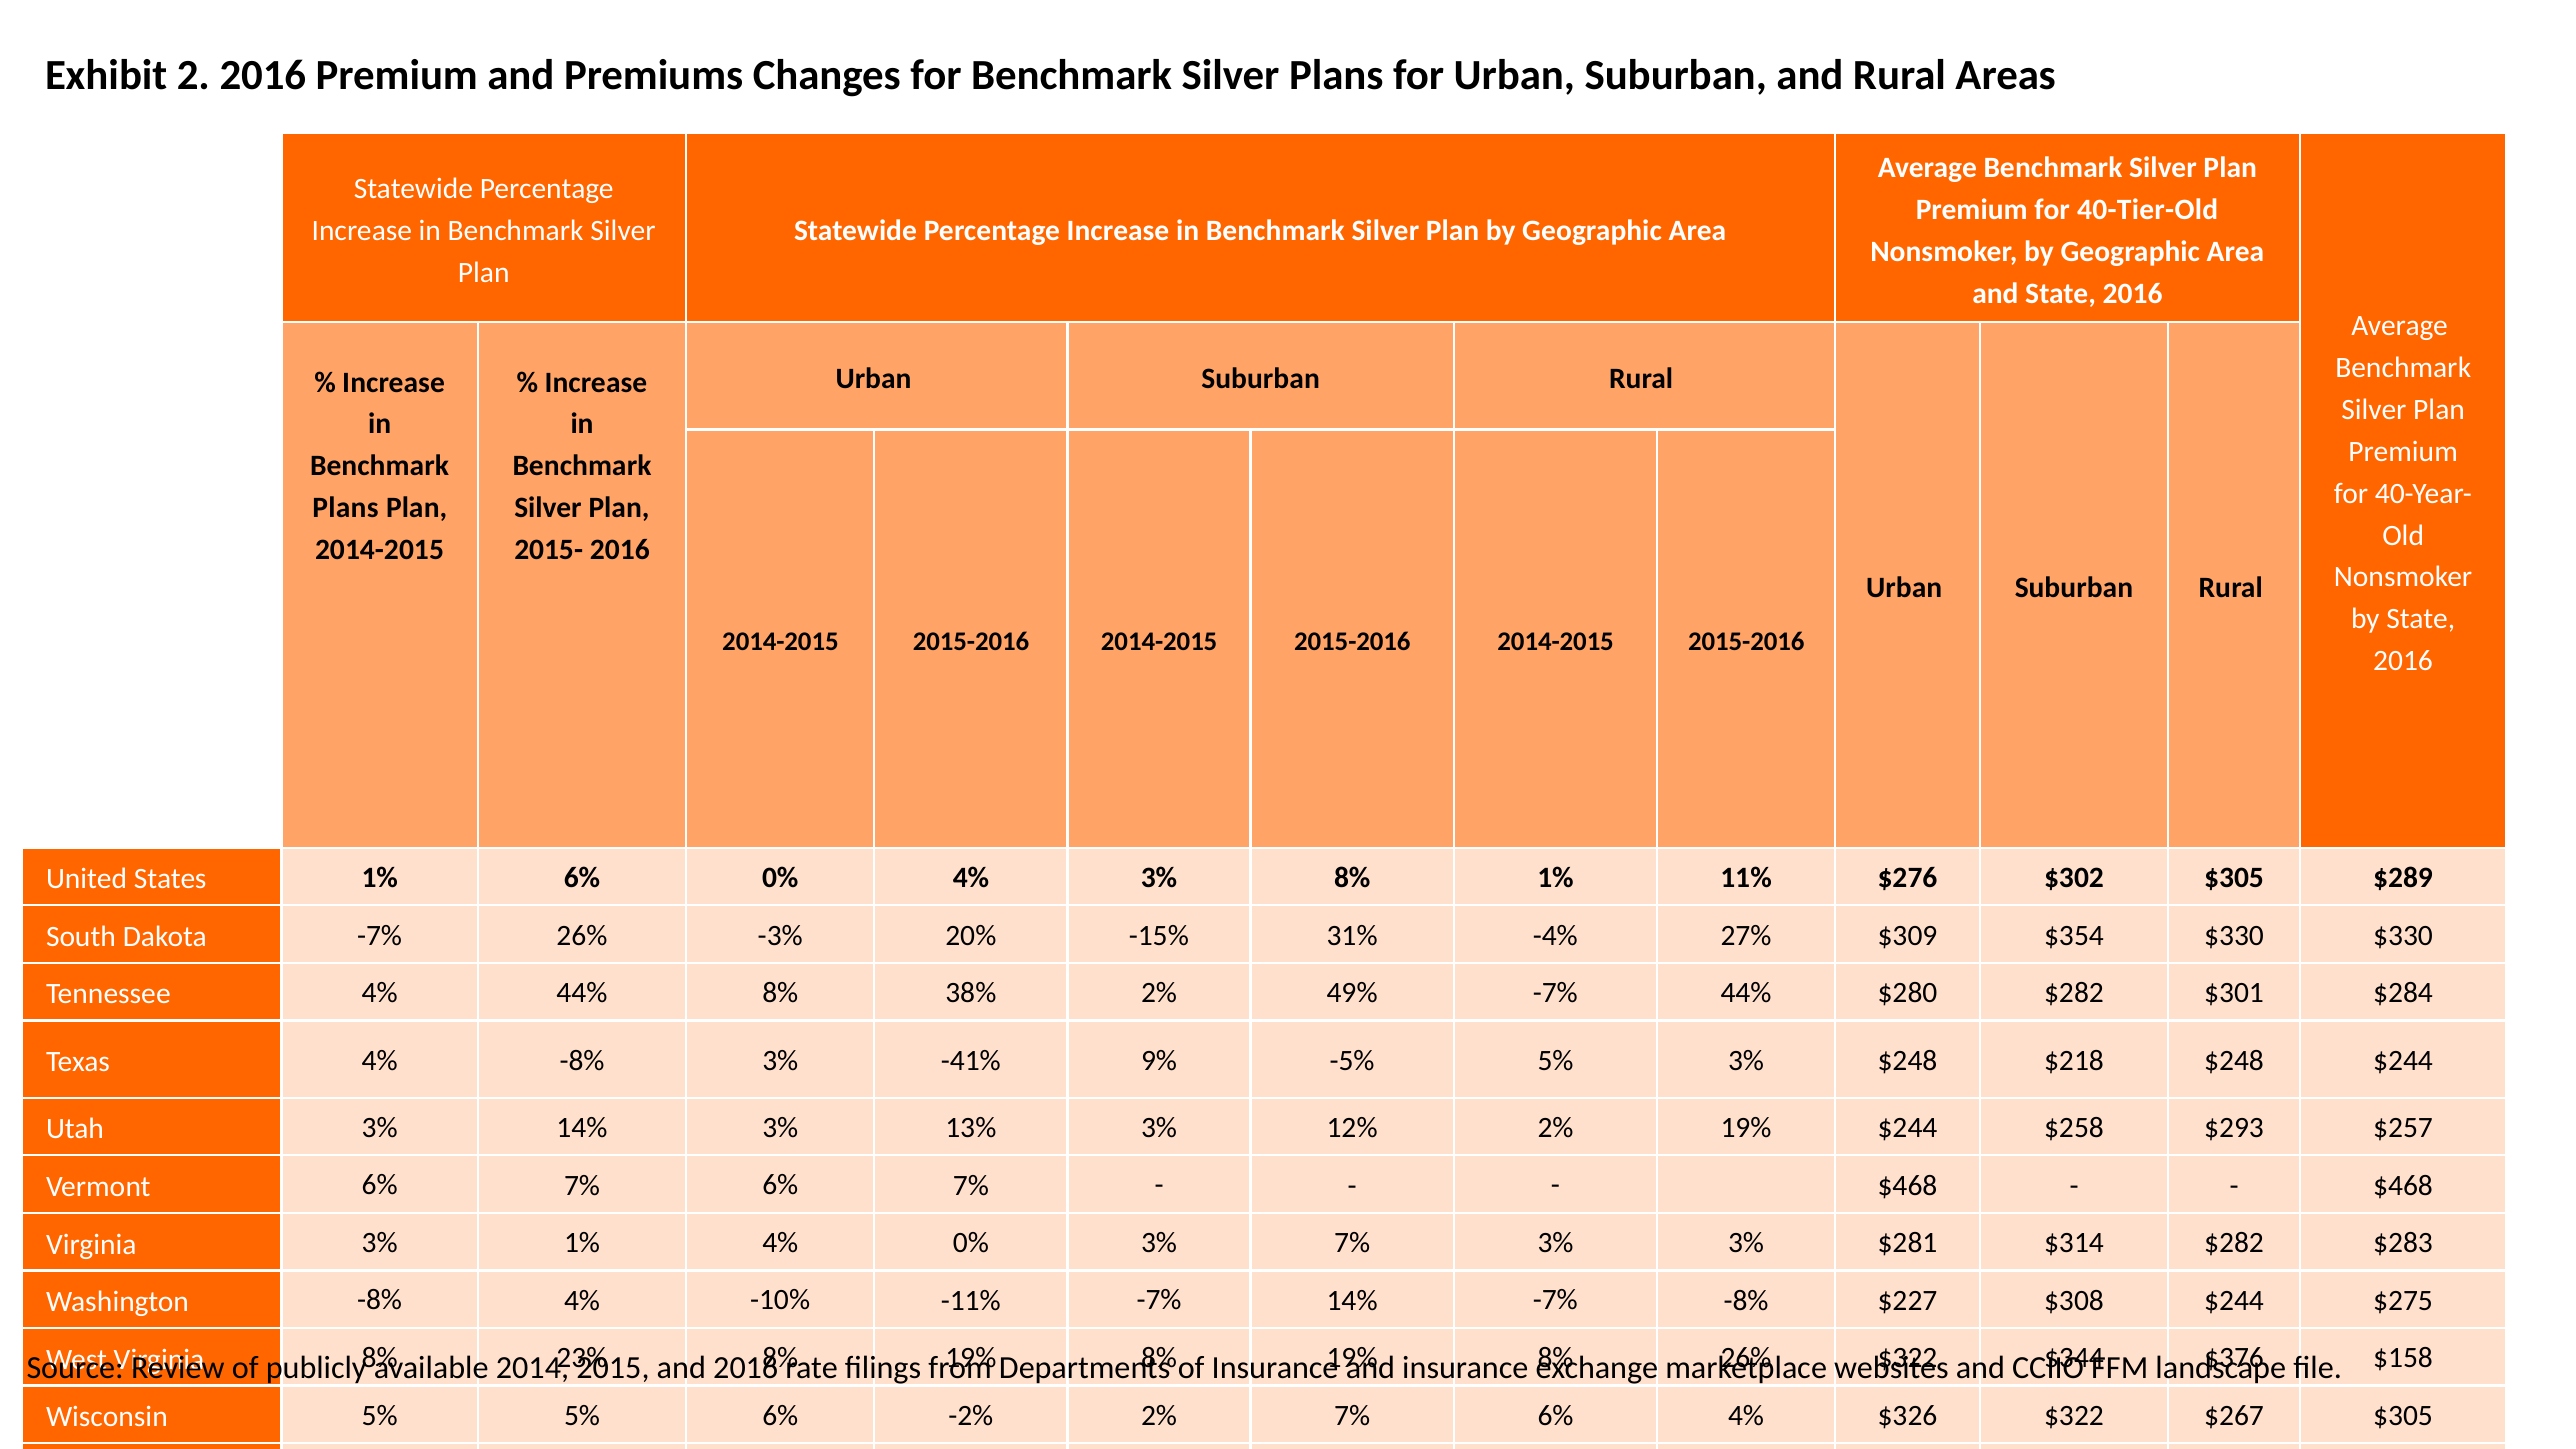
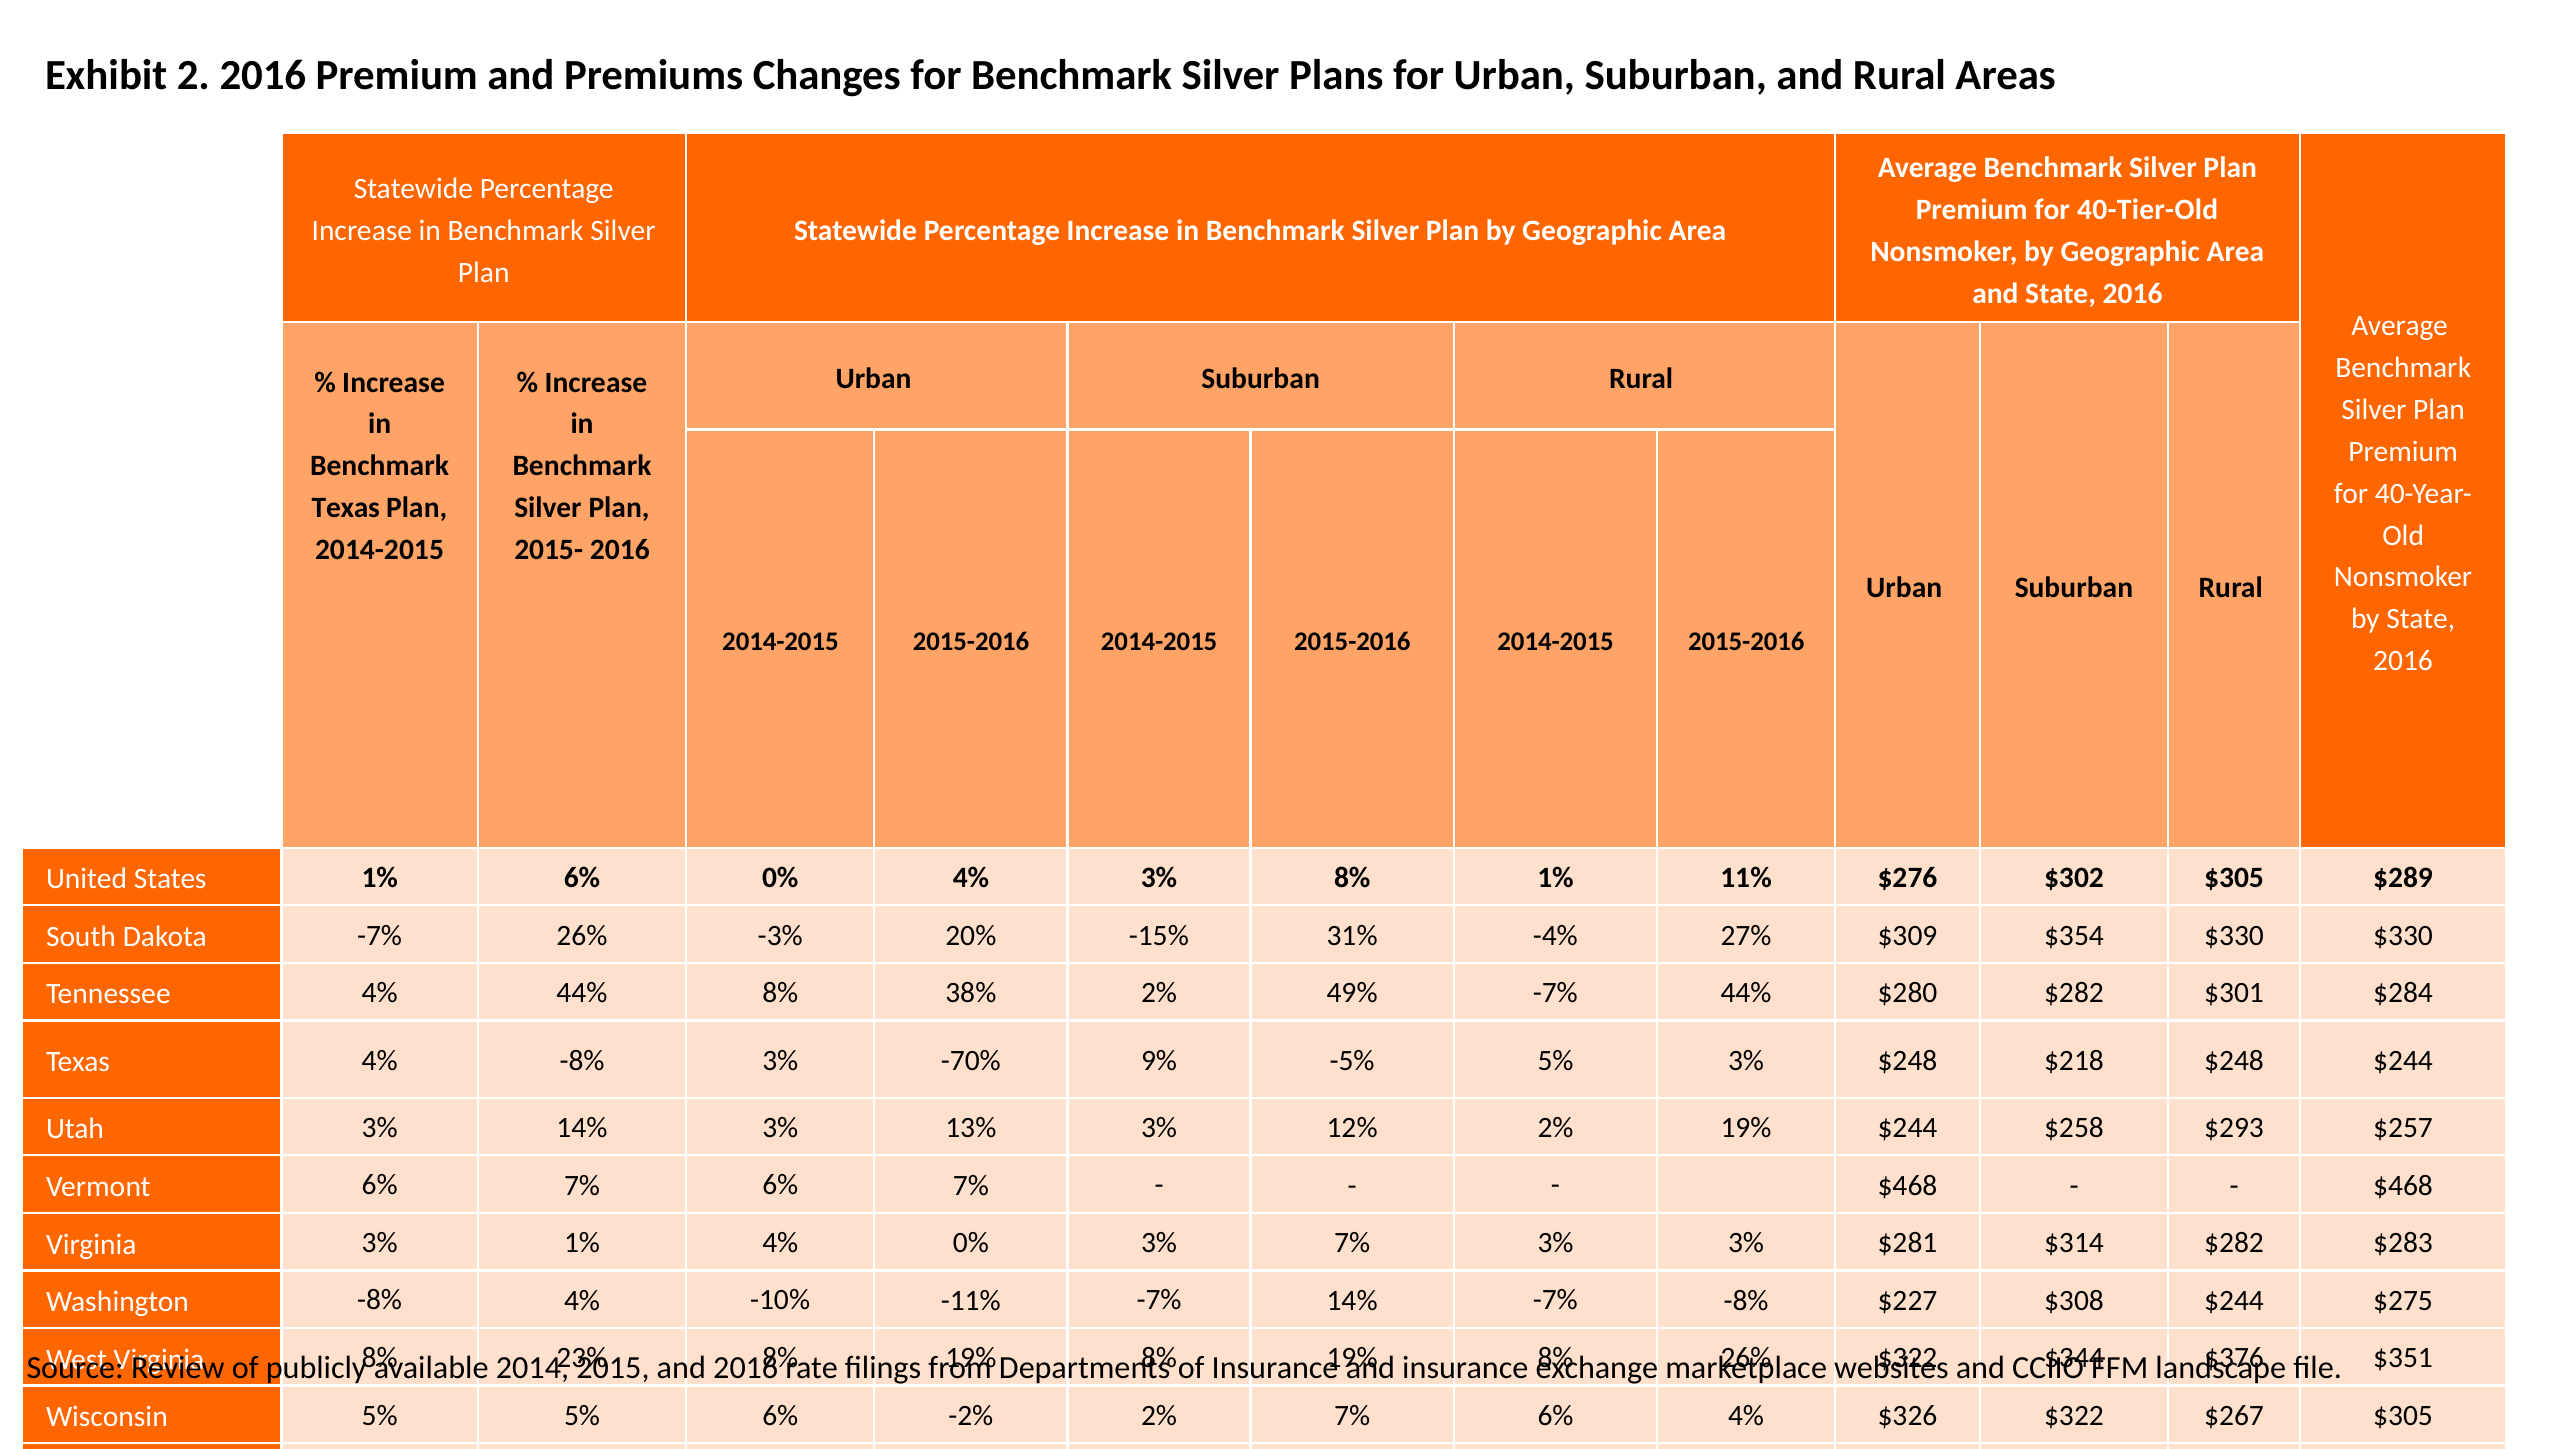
Plans at (345, 508): Plans -> Texas
-41%: -41% -> -70%
$158: $158 -> $351
